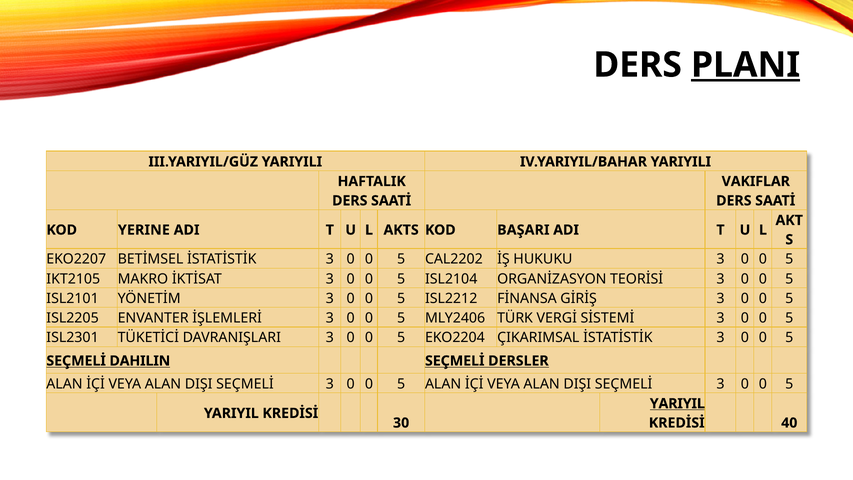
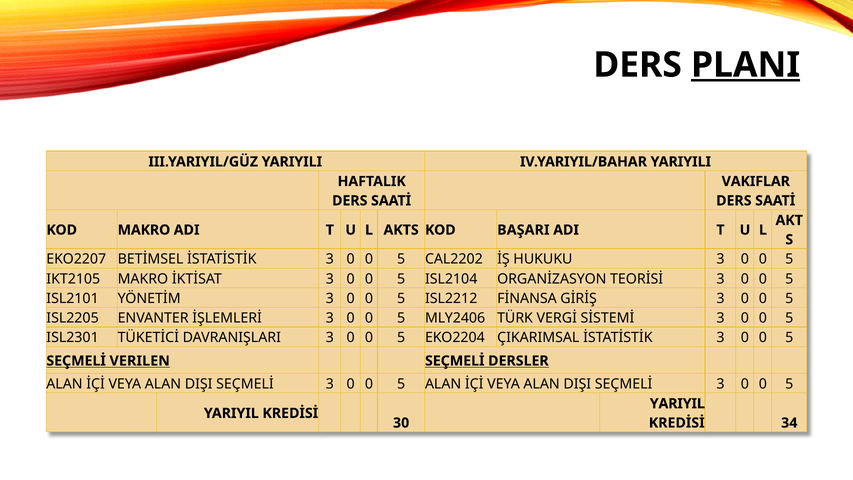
KOD YERINE: YERINE -> MAKRO
DAHILIN: DAHILIN -> VERILEN
YARIYIL at (677, 403) underline: present -> none
40: 40 -> 34
